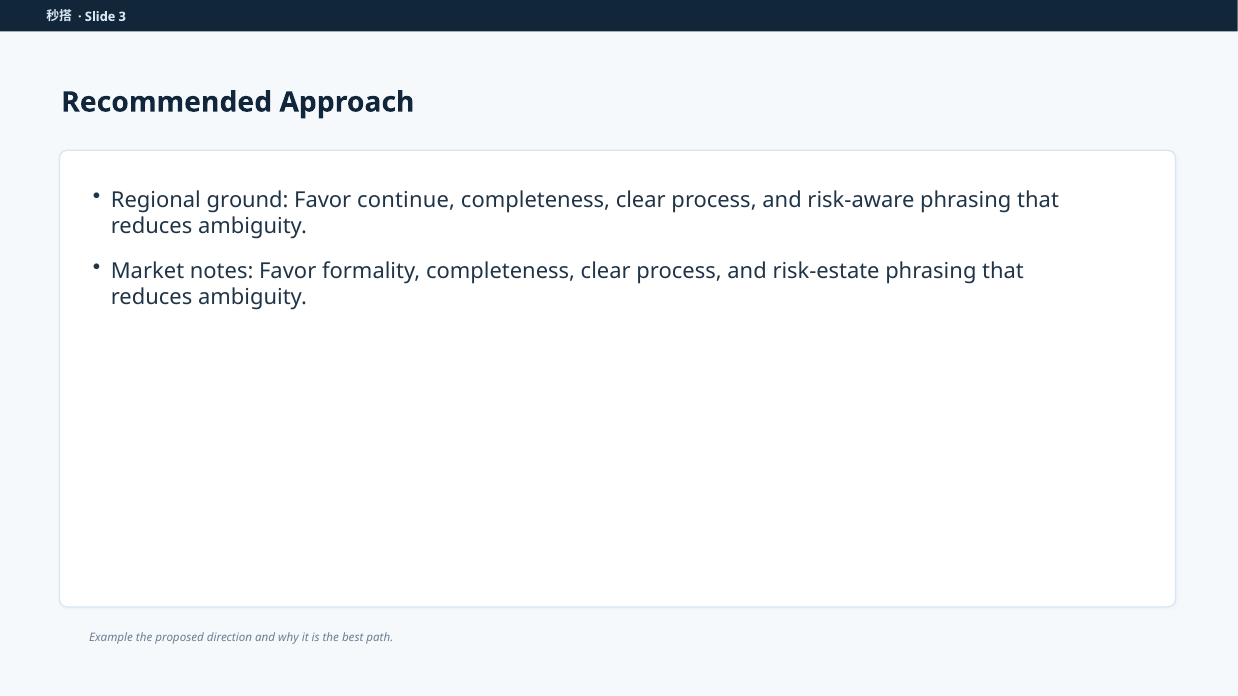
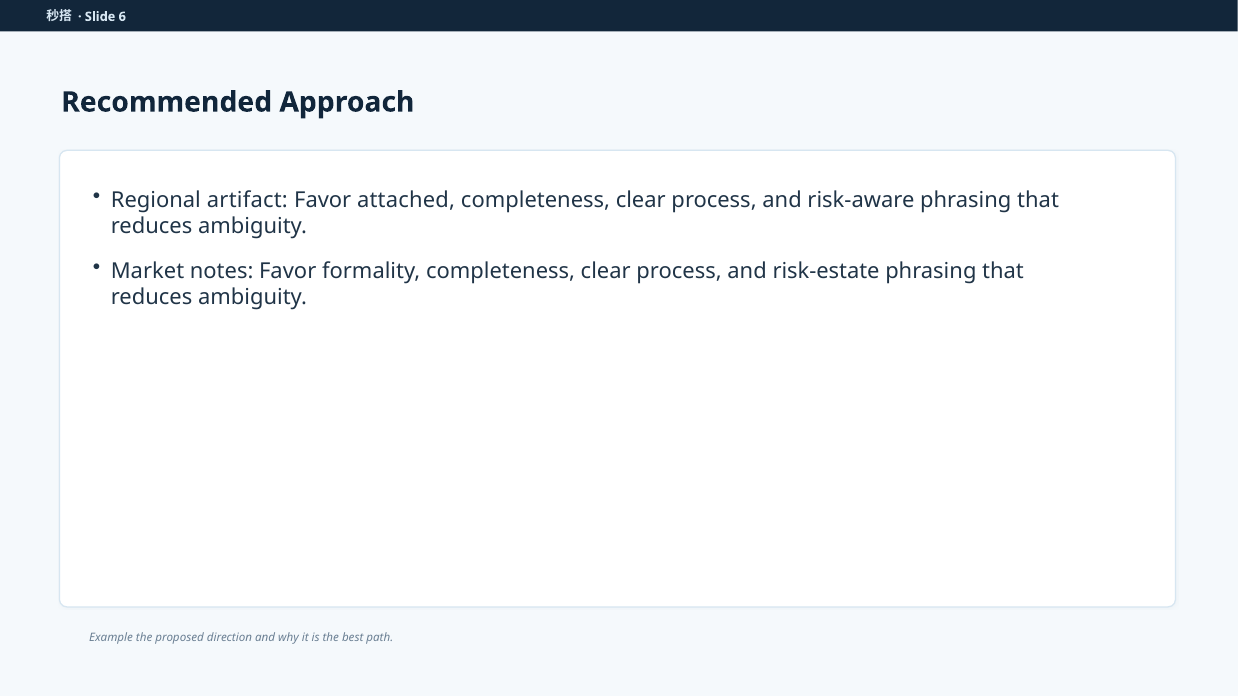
3: 3 -> 6
ground: ground -> artifact
continue: continue -> attached
